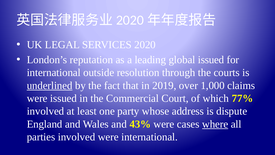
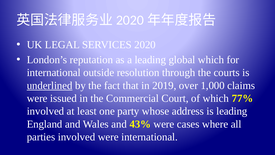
global issued: issued -> which
is dispute: dispute -> leading
where underline: present -> none
